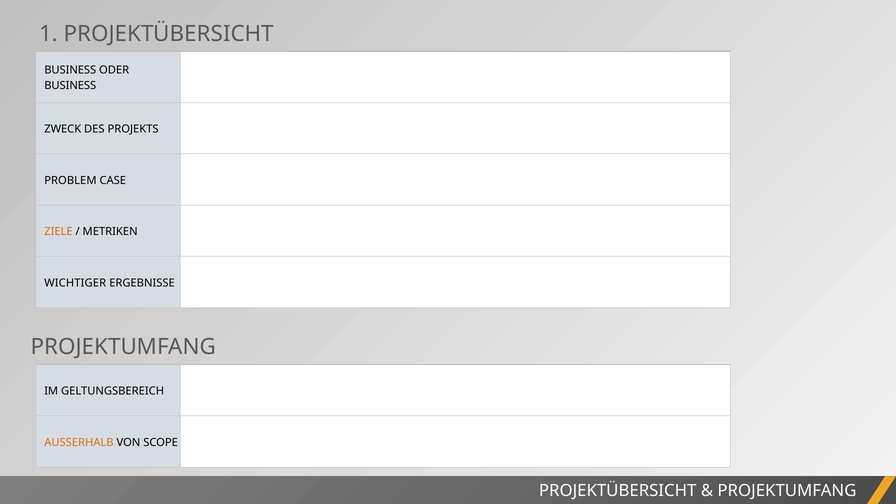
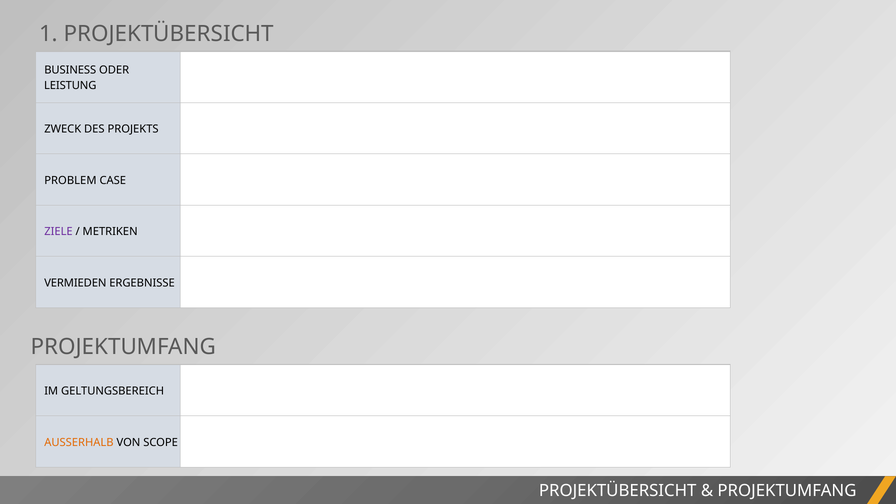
BUSINESS at (70, 86): BUSINESS -> LEISTUNG
ZIELE colour: orange -> purple
WICHTIGER: WICHTIGER -> VERMIEDEN
